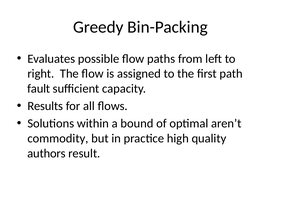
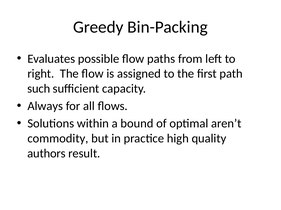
fault: fault -> such
Results: Results -> Always
